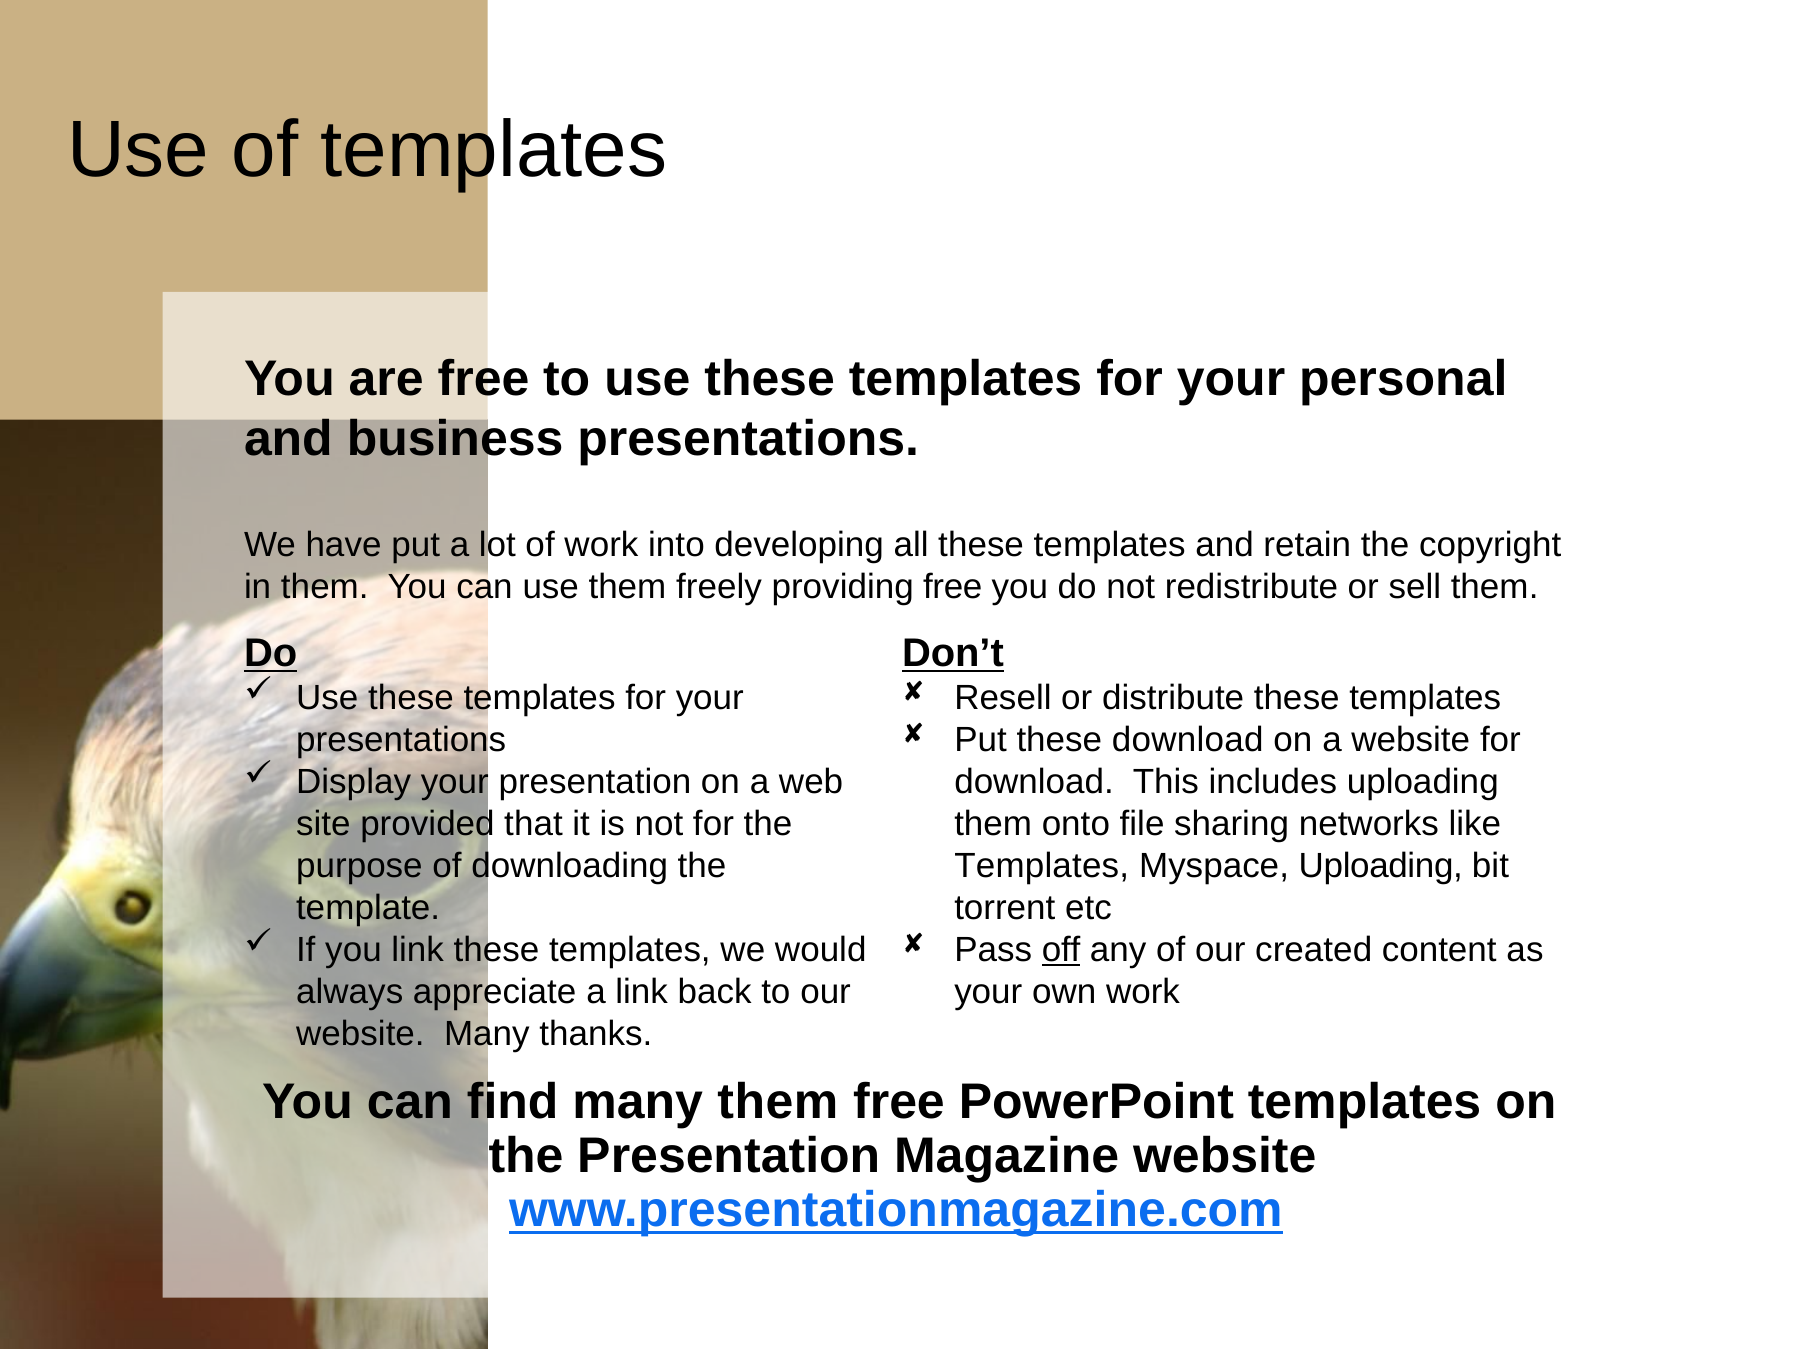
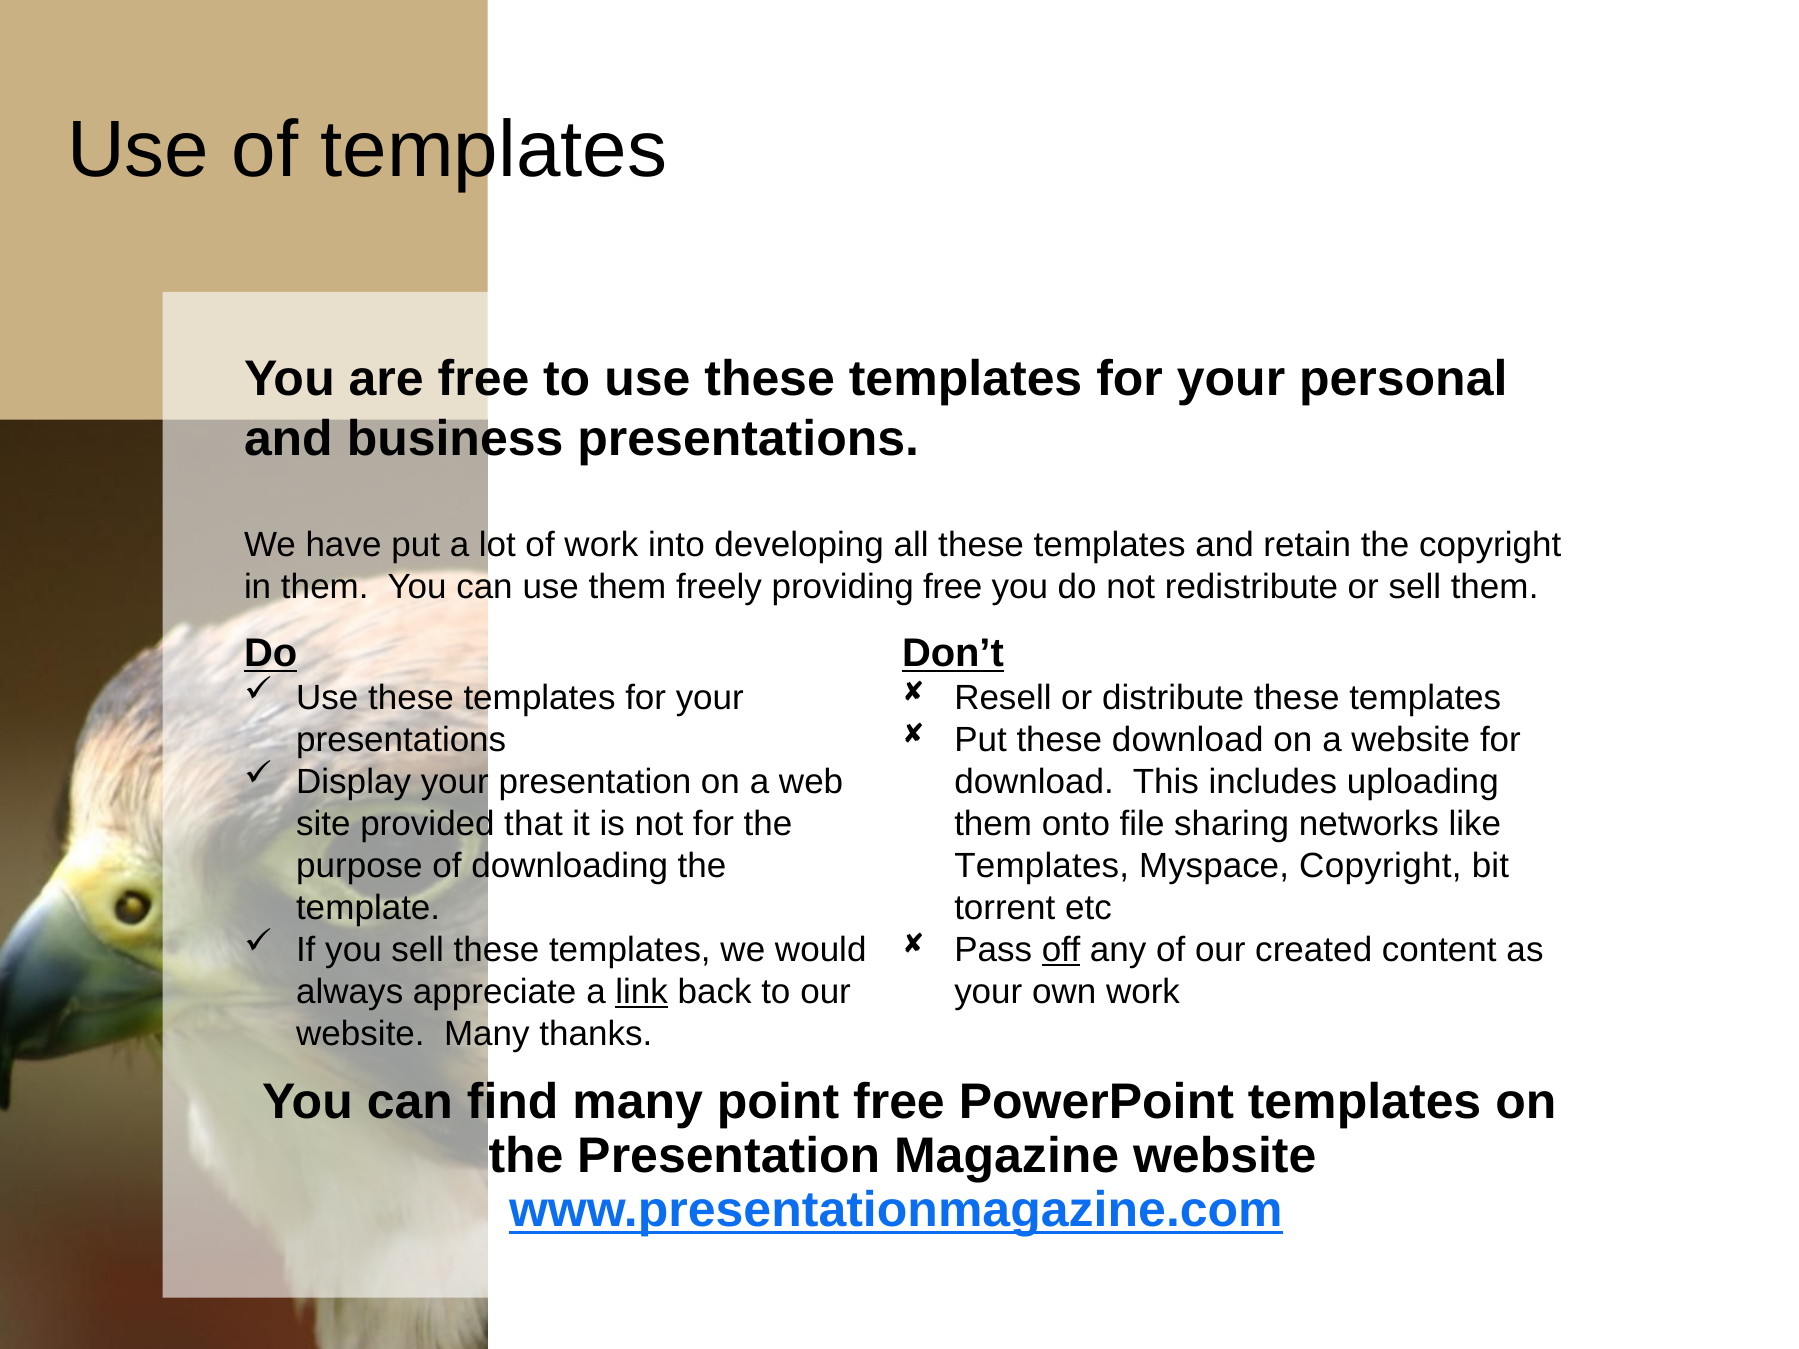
Myspace Uploading: Uploading -> Copyright
you link: link -> sell
link at (642, 992) underline: none -> present
many them: them -> point
